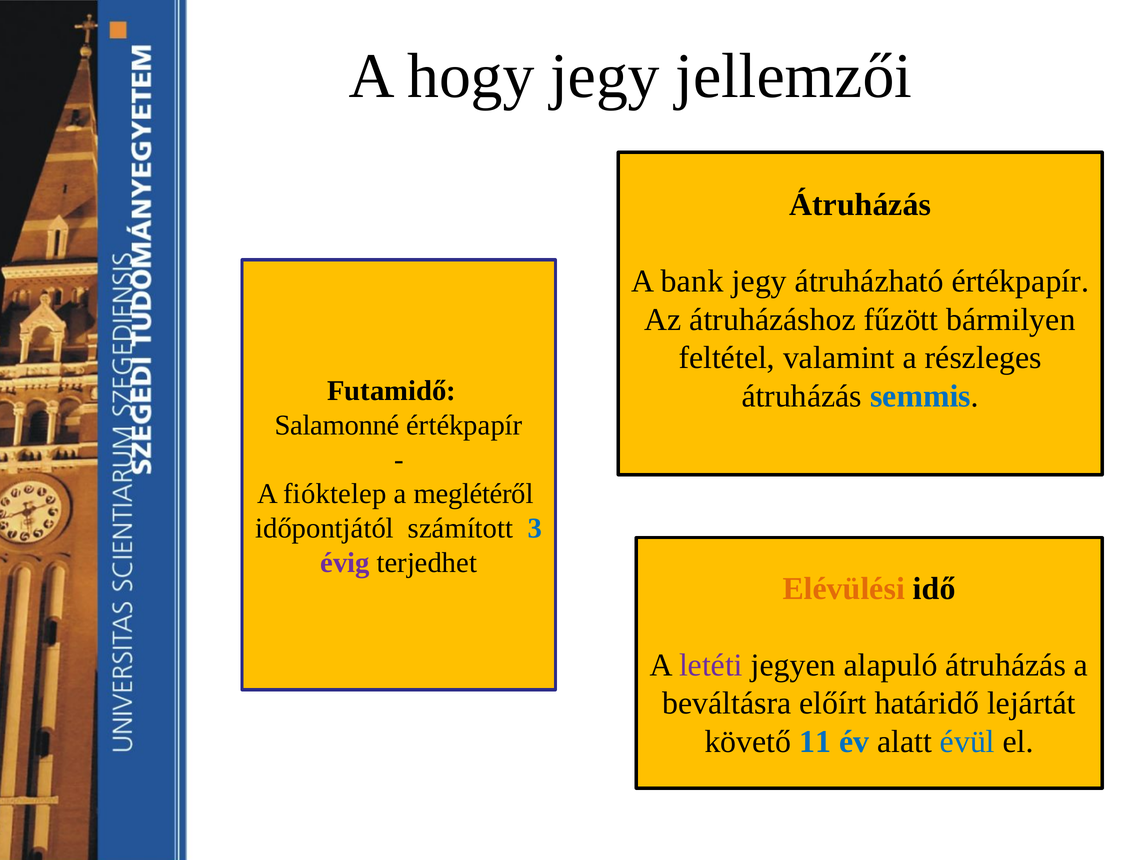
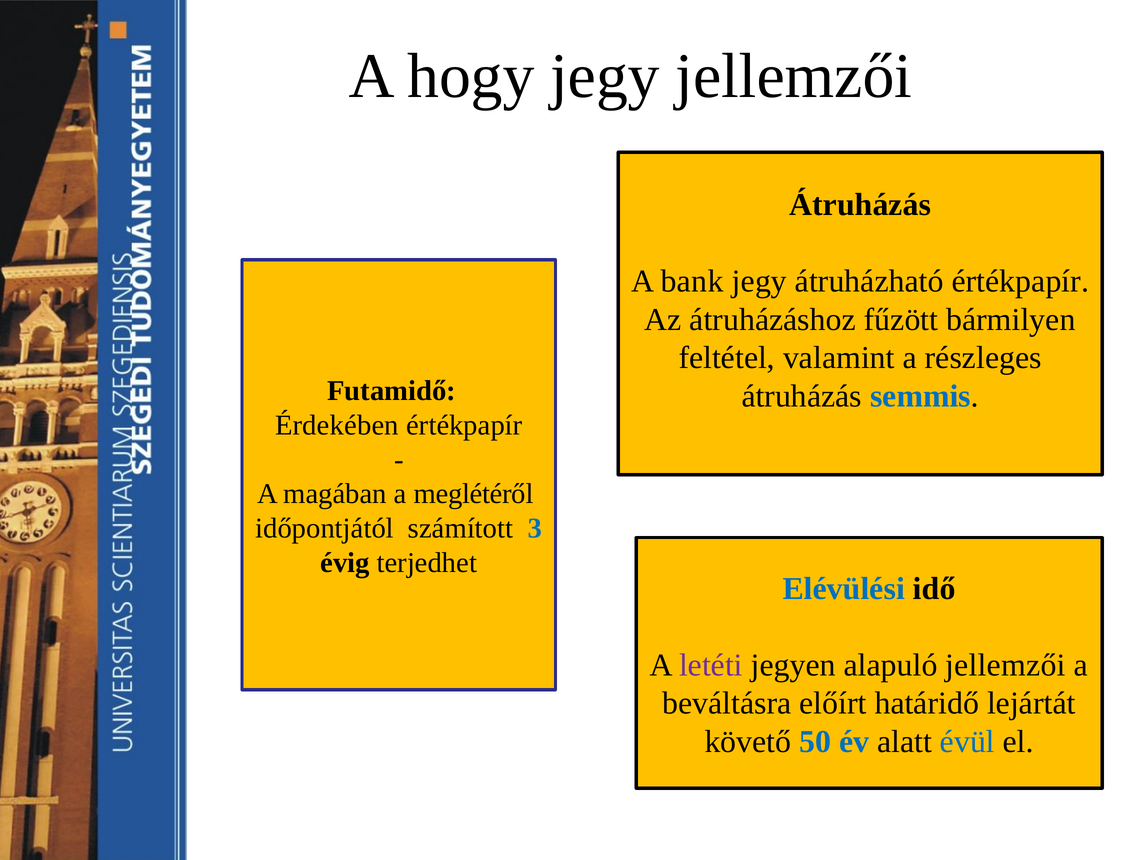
Salamonné: Salamonné -> Érdekében
fióktelep: fióktelep -> magában
évig colour: purple -> black
Elévülési colour: orange -> blue
alapuló átruházás: átruházás -> jellemzői
11: 11 -> 50
